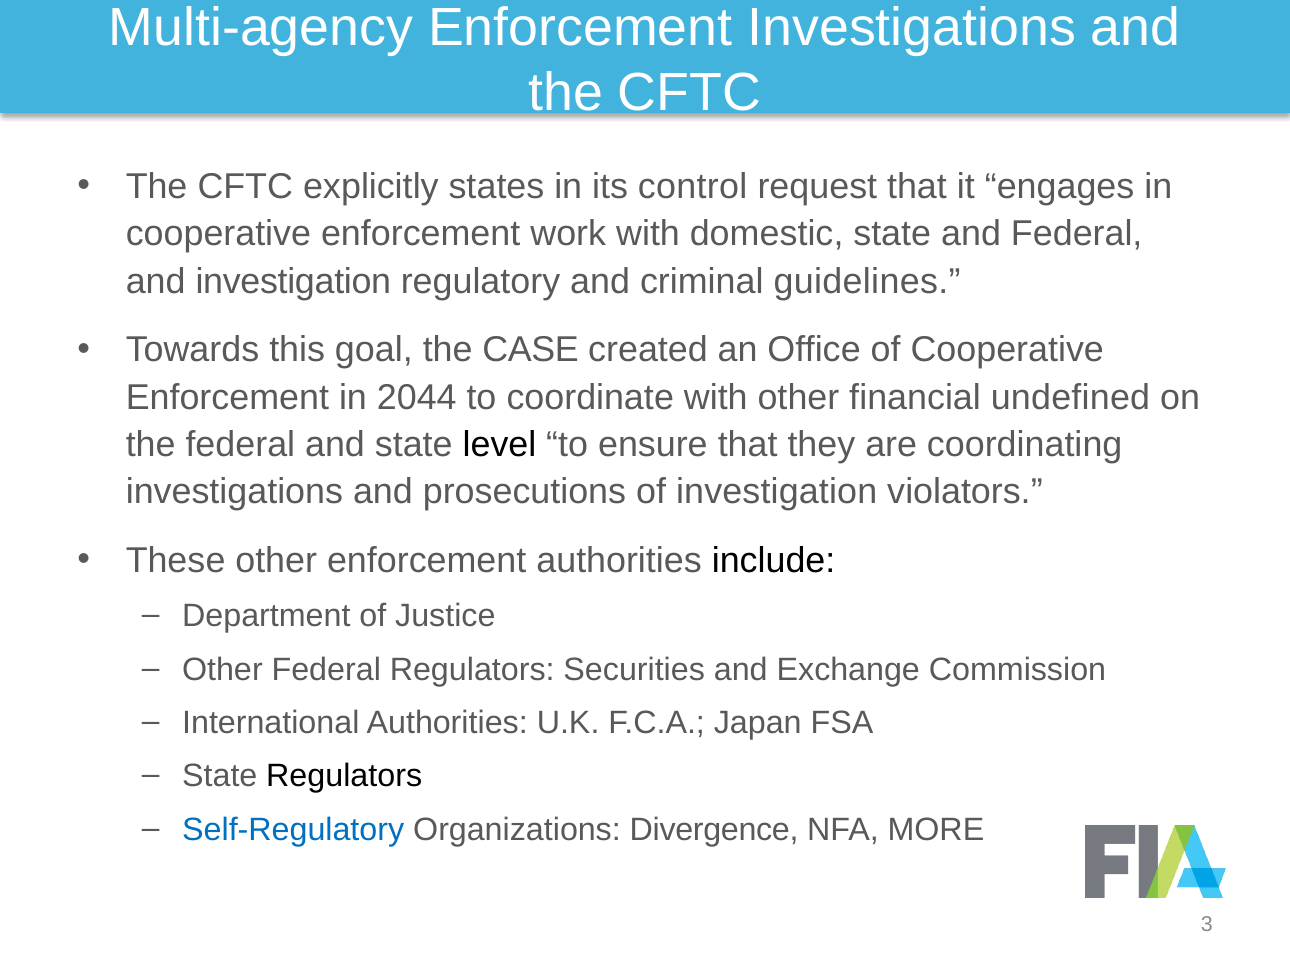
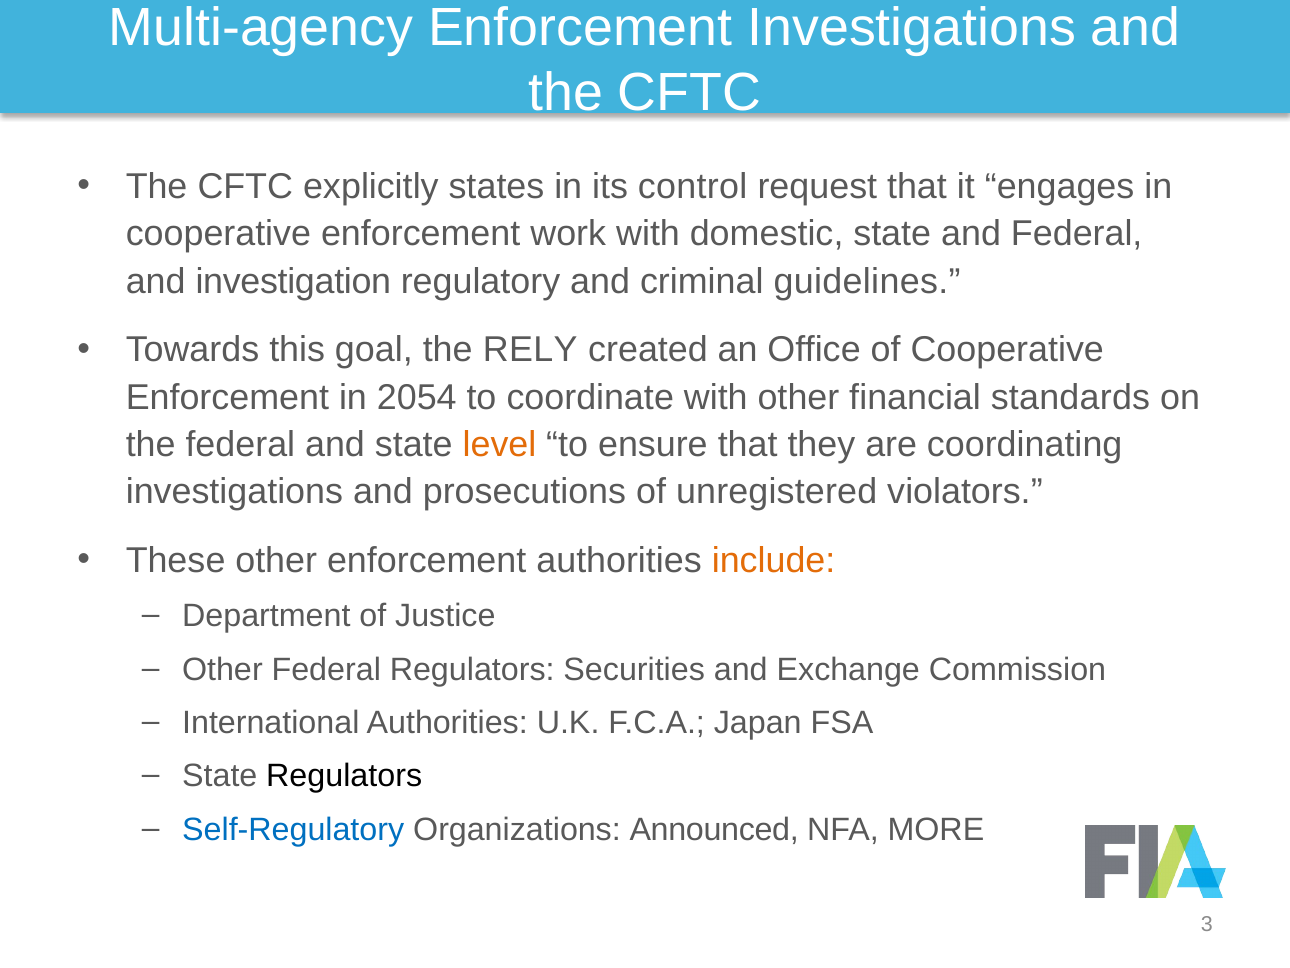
CASE: CASE -> RELY
2044: 2044 -> 2054
undefined: undefined -> standards
level colour: black -> orange
of investigation: investigation -> unregistered
include colour: black -> orange
Divergence: Divergence -> Announced
